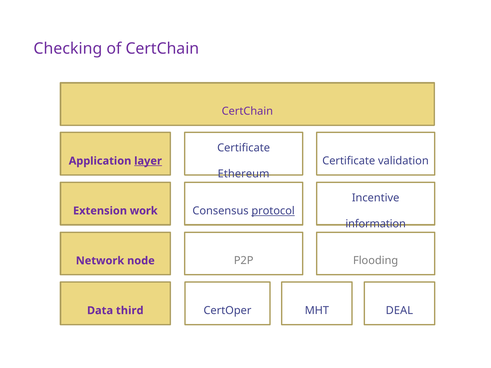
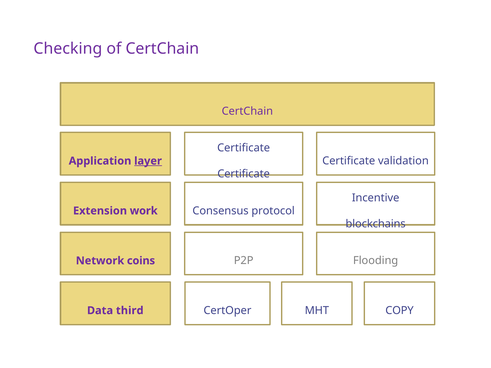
Ethereum at (244, 174): Ethereum -> Certificate
protocol underline: present -> none
information: information -> blockchains
node: node -> coins
DEAL: DEAL -> COPY
